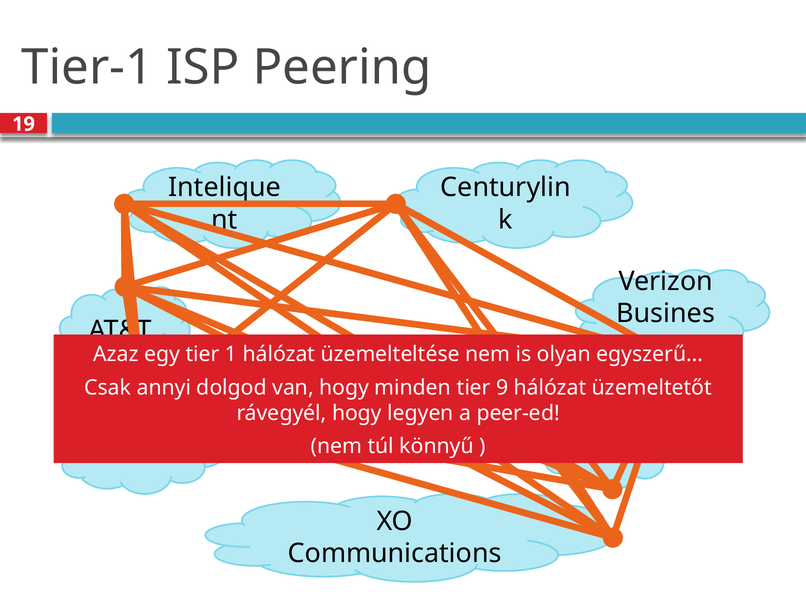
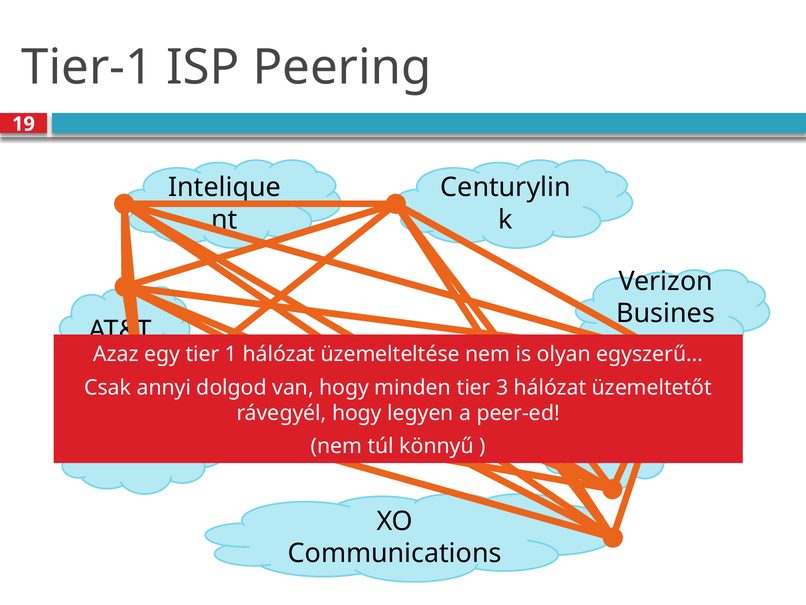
tier 9: 9 -> 3
